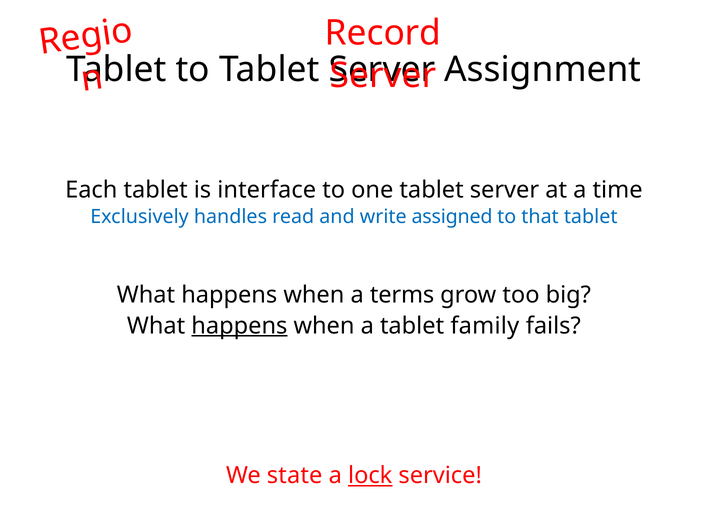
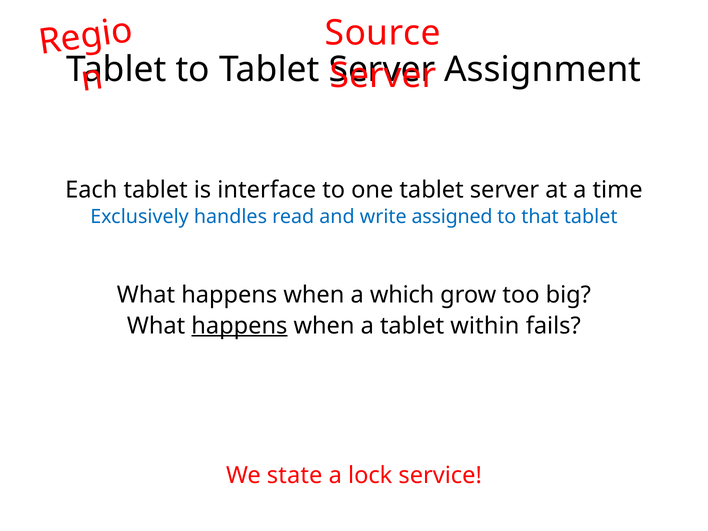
Record: Record -> Source
terms: terms -> which
family: family -> within
lock underline: present -> none
